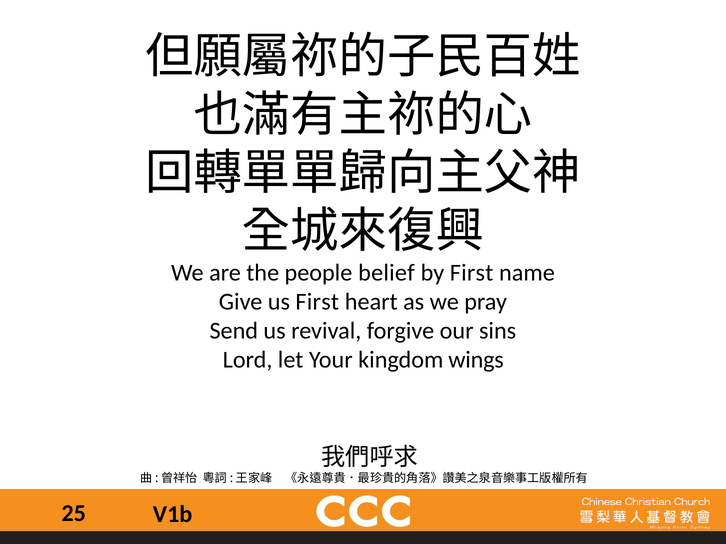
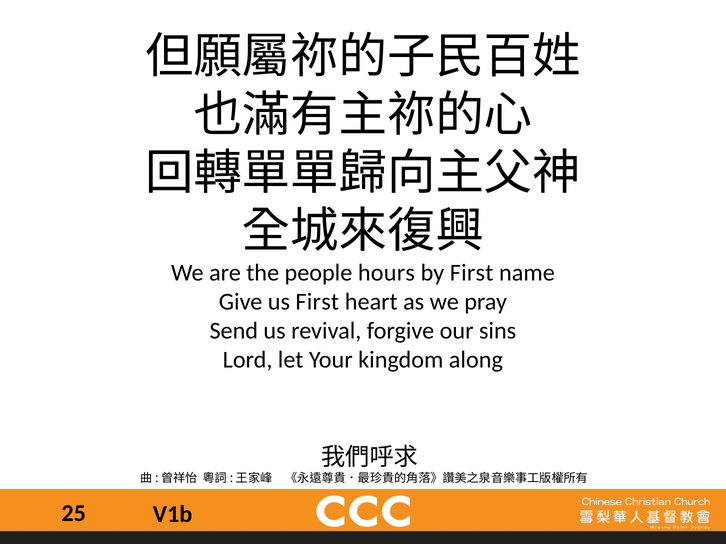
belief: belief -> hours
wings: wings -> along
